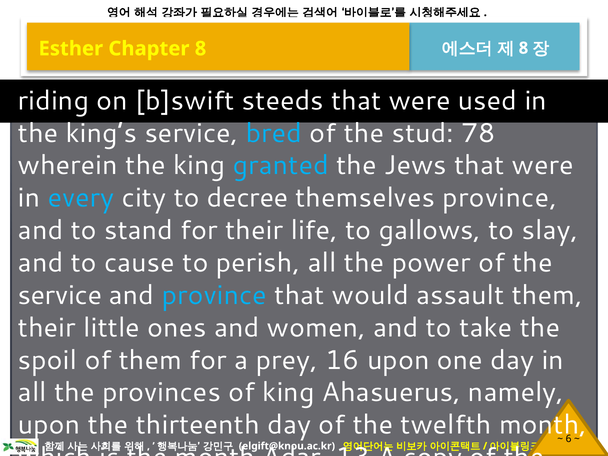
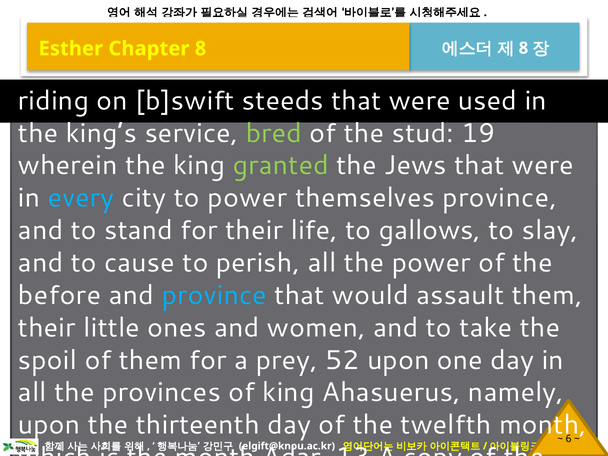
bred colour: light blue -> light green
78: 78 -> 19
granted colour: light blue -> light green
to decree: decree -> power
service at (60, 295): service -> before
16: 16 -> 52
